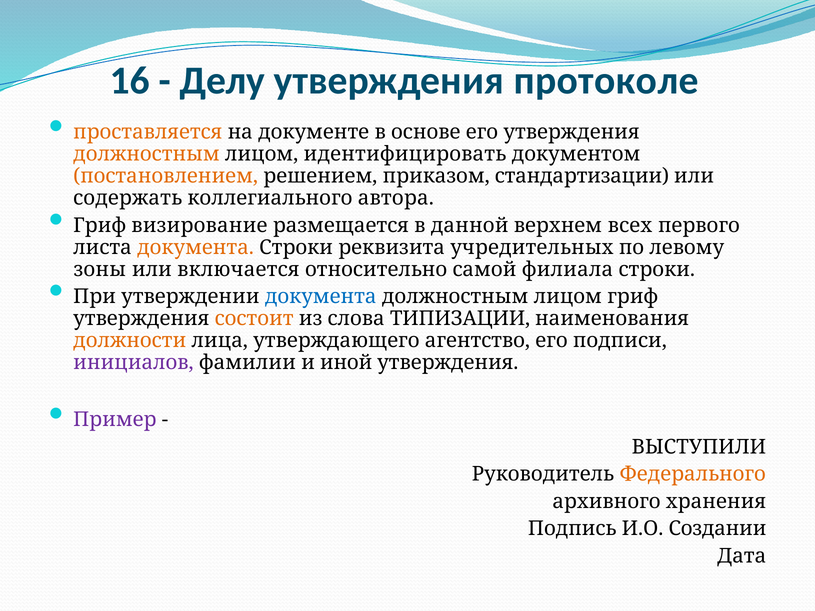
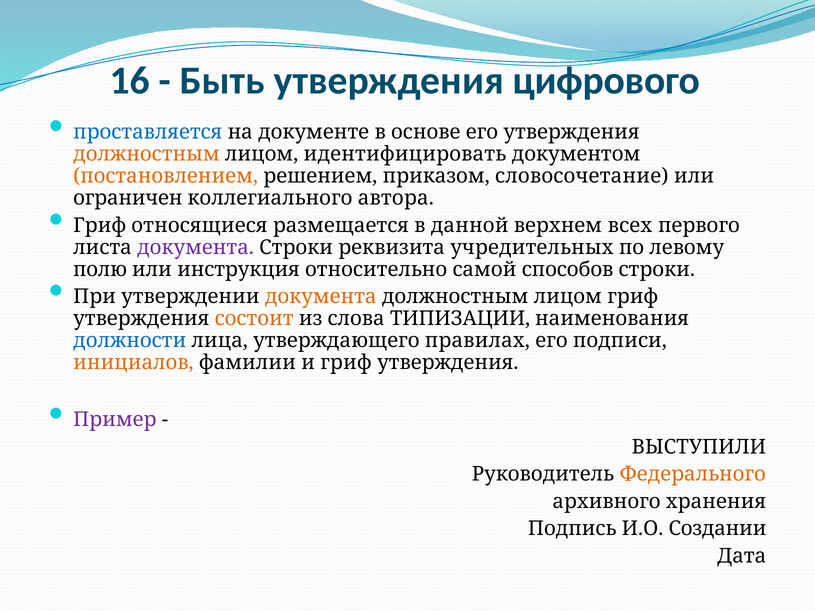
Делу: Делу -> Быть
протоколе: протоколе -> цифрового
проставляется colour: orange -> blue
стандартизации: стандартизации -> словосочетание
содержать: содержать -> ограничен
визирование: визирование -> относящиеся
документа at (196, 248) colour: orange -> purple
зоны: зоны -> полю
включается: включается -> инструкция
филиала: филиала -> способов
документа at (321, 297) colour: blue -> orange
должности colour: orange -> blue
агентство: агентство -> правилах
инициалов colour: purple -> orange
и иной: иной -> гриф
